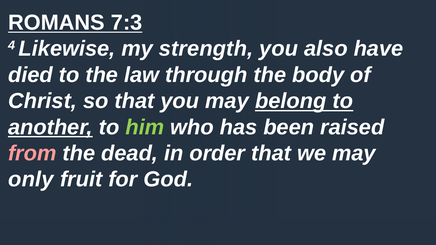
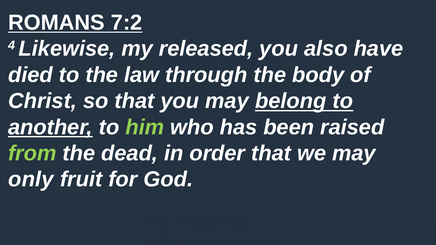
7:3: 7:3 -> 7:2
strength: strength -> released
from colour: pink -> light green
